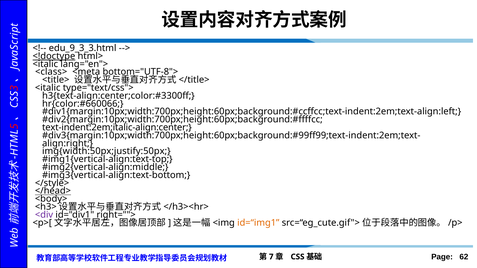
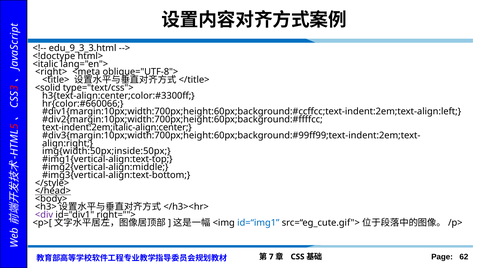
<!doctype underline: present -> none
<class>: <class> -> <right>
bottom="UTF-8">: bottom="UTF-8"> -> oblique="UTF-8">
<italic at (48, 88): <italic -> <solid
img{width:50px;justify:50px: img{width:50px;justify:50px -> img{width:50px;inside:50px
id=“img1 colour: orange -> blue
